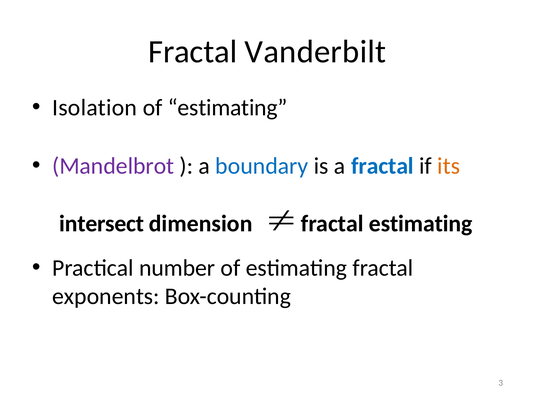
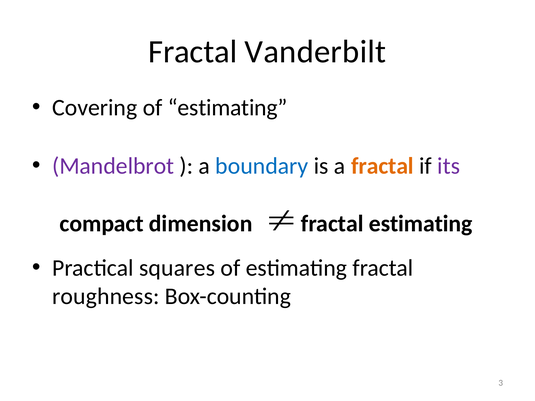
Isolation: Isolation -> Covering
fractal at (382, 166) colour: blue -> orange
its colour: orange -> purple
intersect: intersect -> compact
number: number -> squares
exponents: exponents -> roughness
